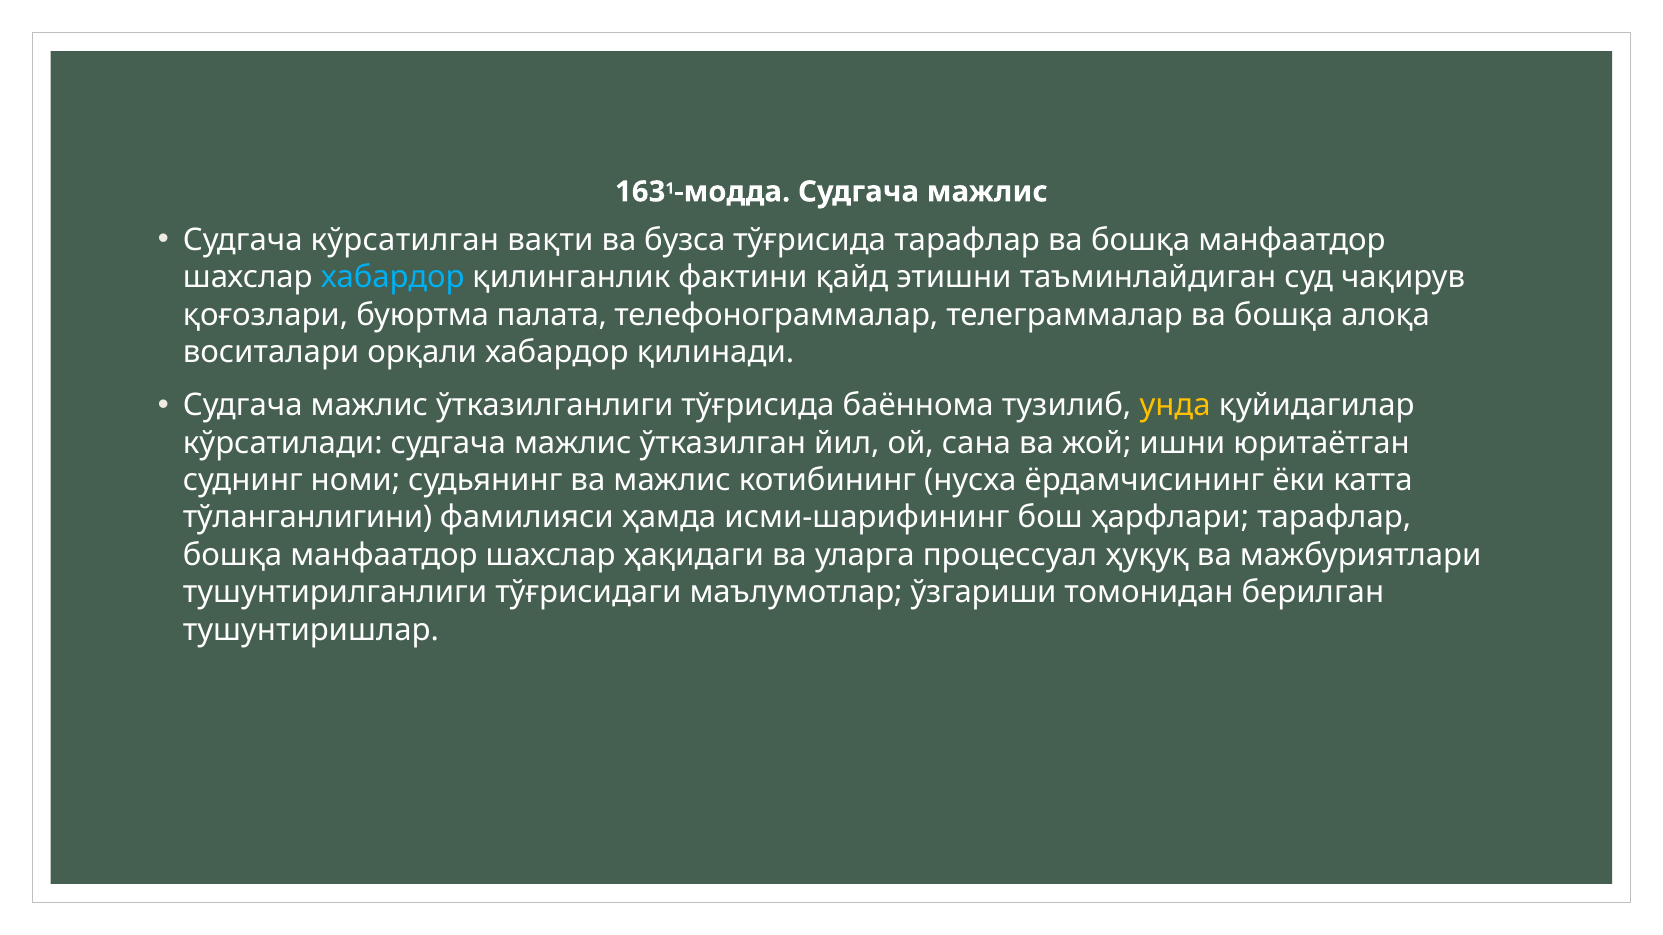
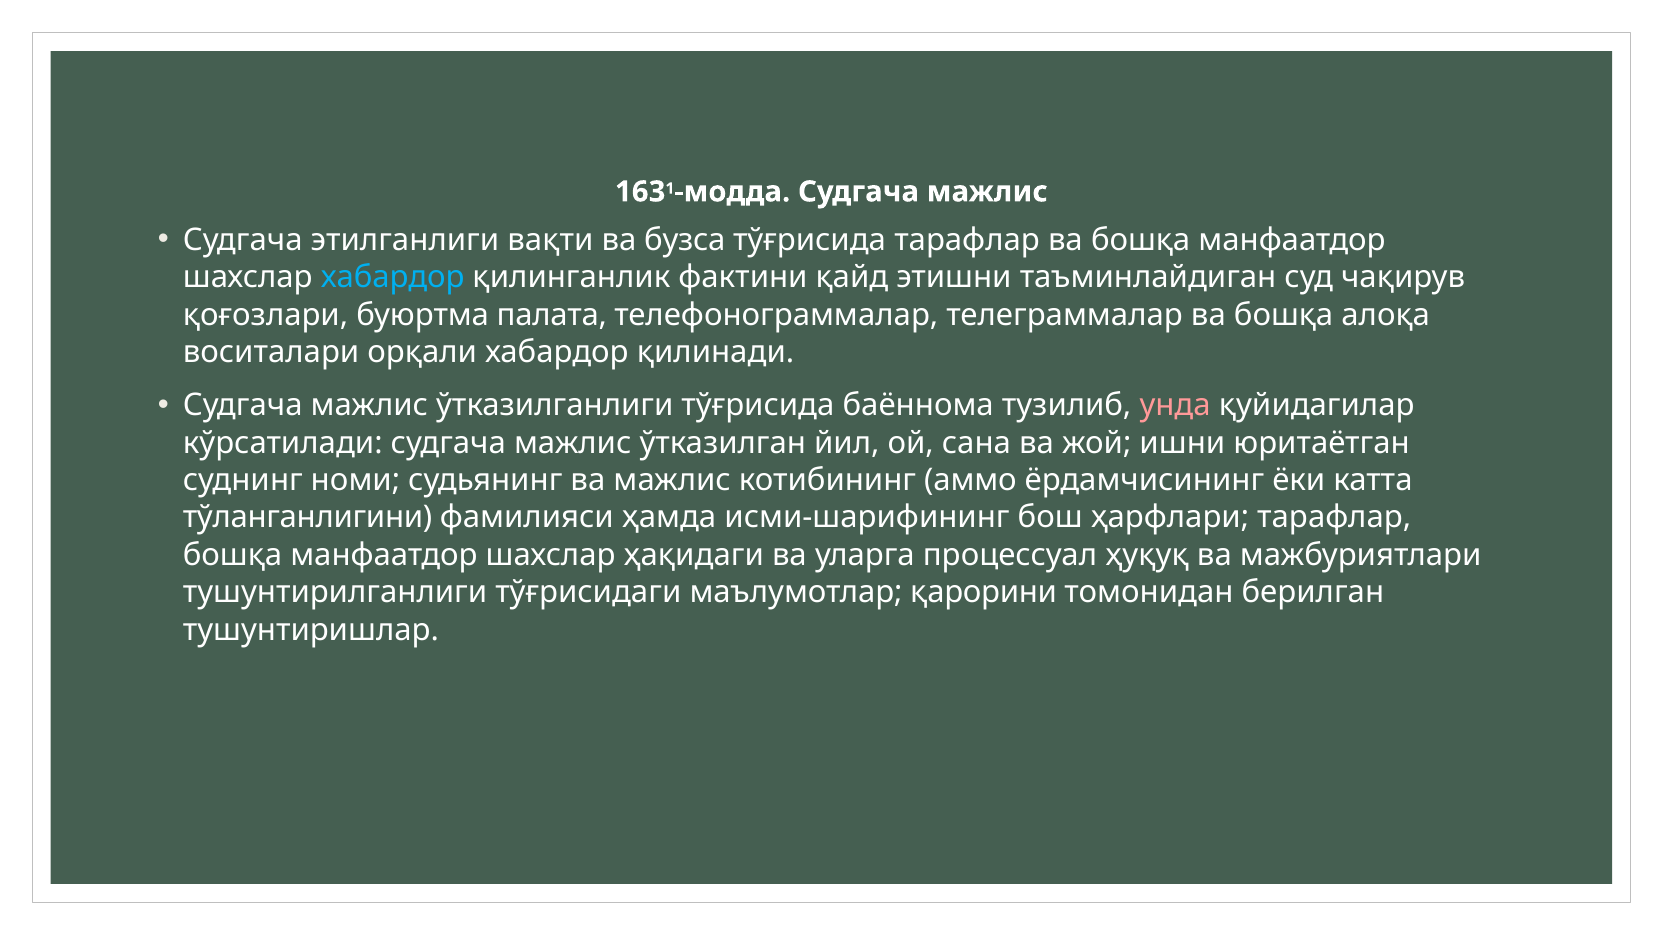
кўрсатилган: кўрсатилган -> этилганлиги
унда colour: yellow -> pink
нусха: нусха -> аммо
ўзгариши: ўзгариши -> қарорини
